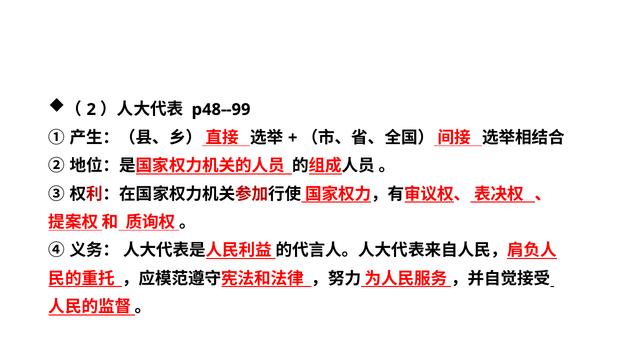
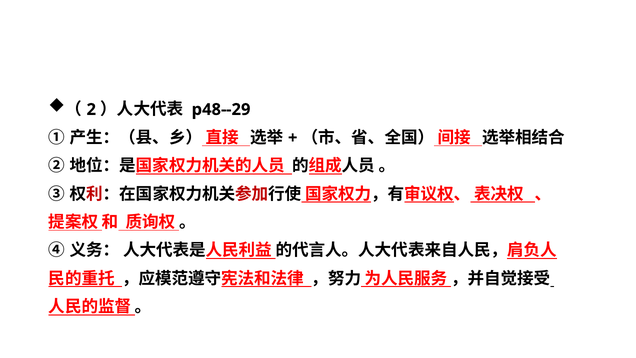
p48--99: p48--99 -> p48--29
